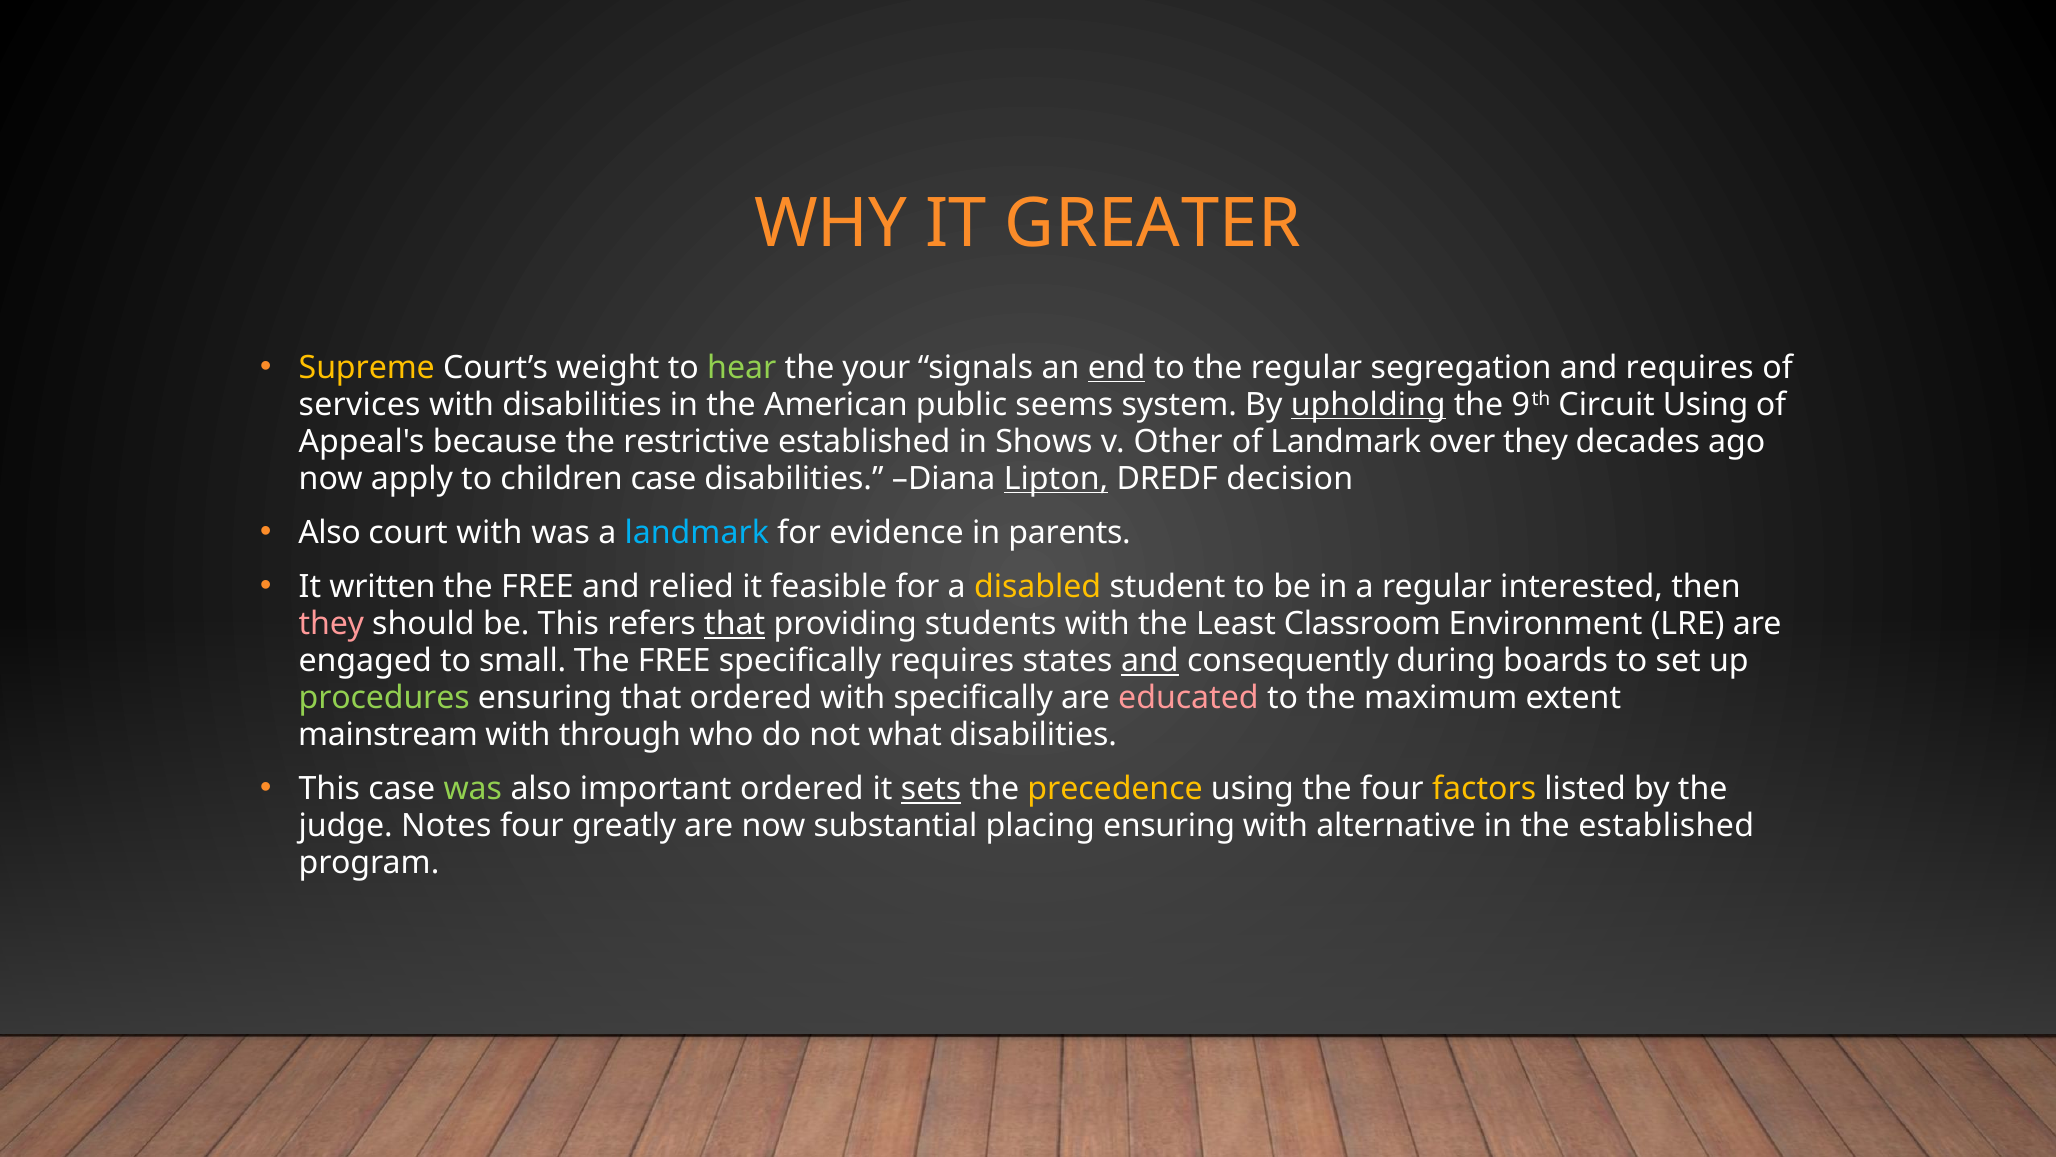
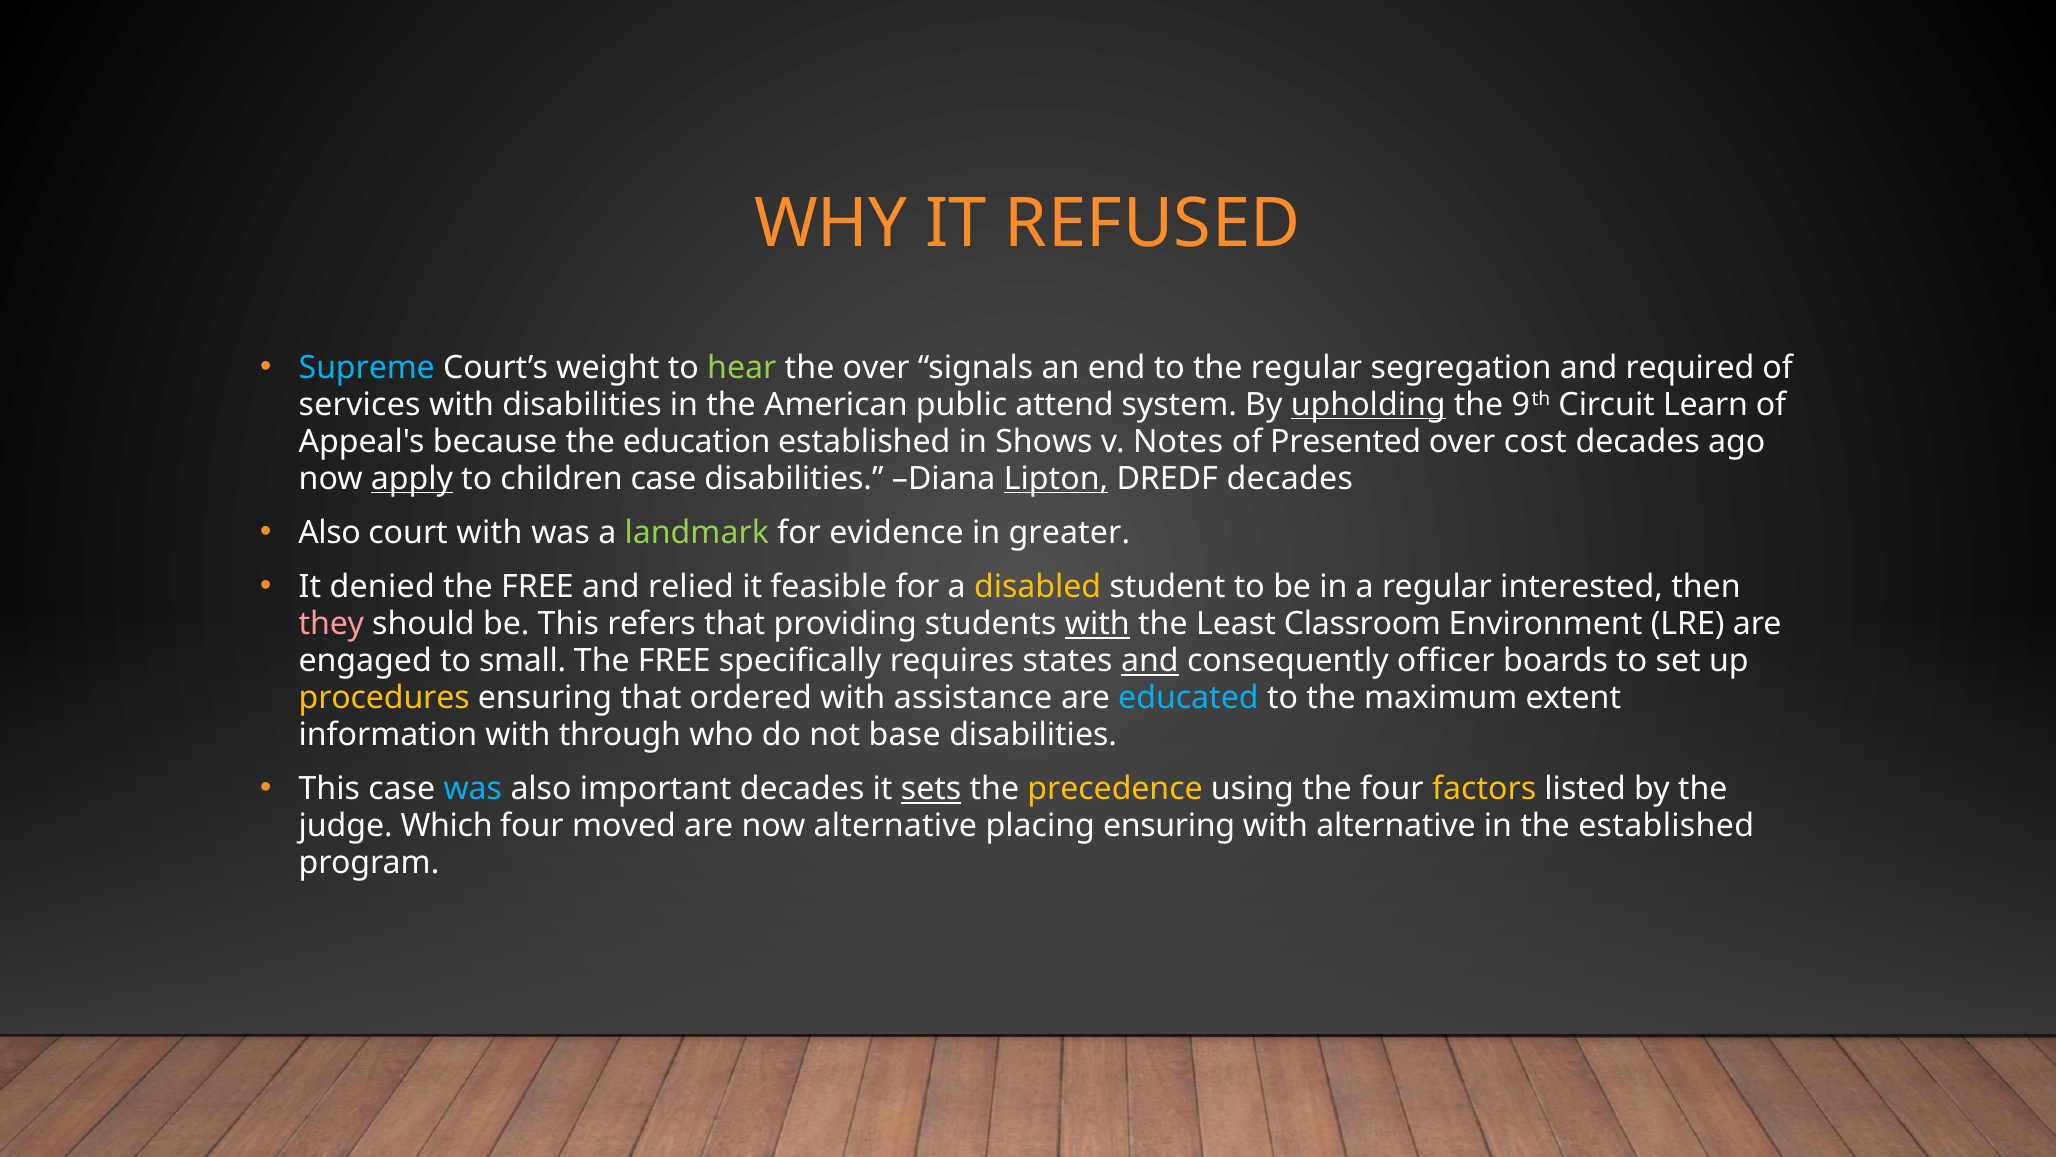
GREATER: GREATER -> REFUSED
Supreme colour: yellow -> light blue
the your: your -> over
end underline: present -> none
and requires: requires -> required
seems: seems -> attend
Circuit Using: Using -> Learn
restrictive: restrictive -> education
Other: Other -> Notes
of Landmark: Landmark -> Presented
over they: they -> cost
apply underline: none -> present
DREDF decision: decision -> decades
landmark at (697, 533) colour: light blue -> light green
parents: parents -> greater
written: written -> denied
that at (735, 624) underline: present -> none
with at (1097, 624) underline: none -> present
during: during -> officer
procedures colour: light green -> yellow
with specifically: specifically -> assistance
educated colour: pink -> light blue
mainstream: mainstream -> information
what: what -> base
was at (473, 789) colour: light green -> light blue
important ordered: ordered -> decades
Notes: Notes -> Which
greatly: greatly -> moved
now substantial: substantial -> alternative
